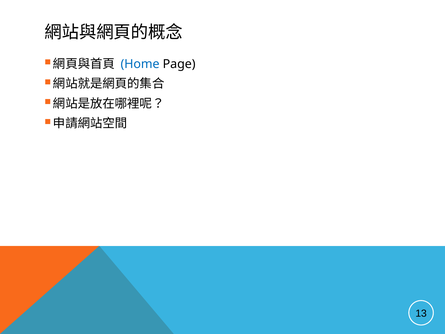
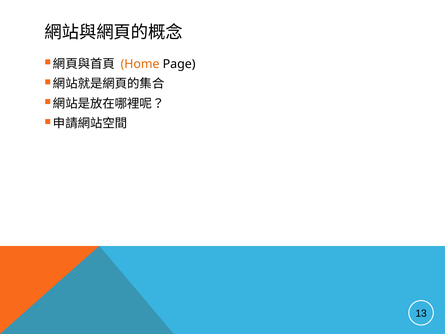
Home colour: blue -> orange
